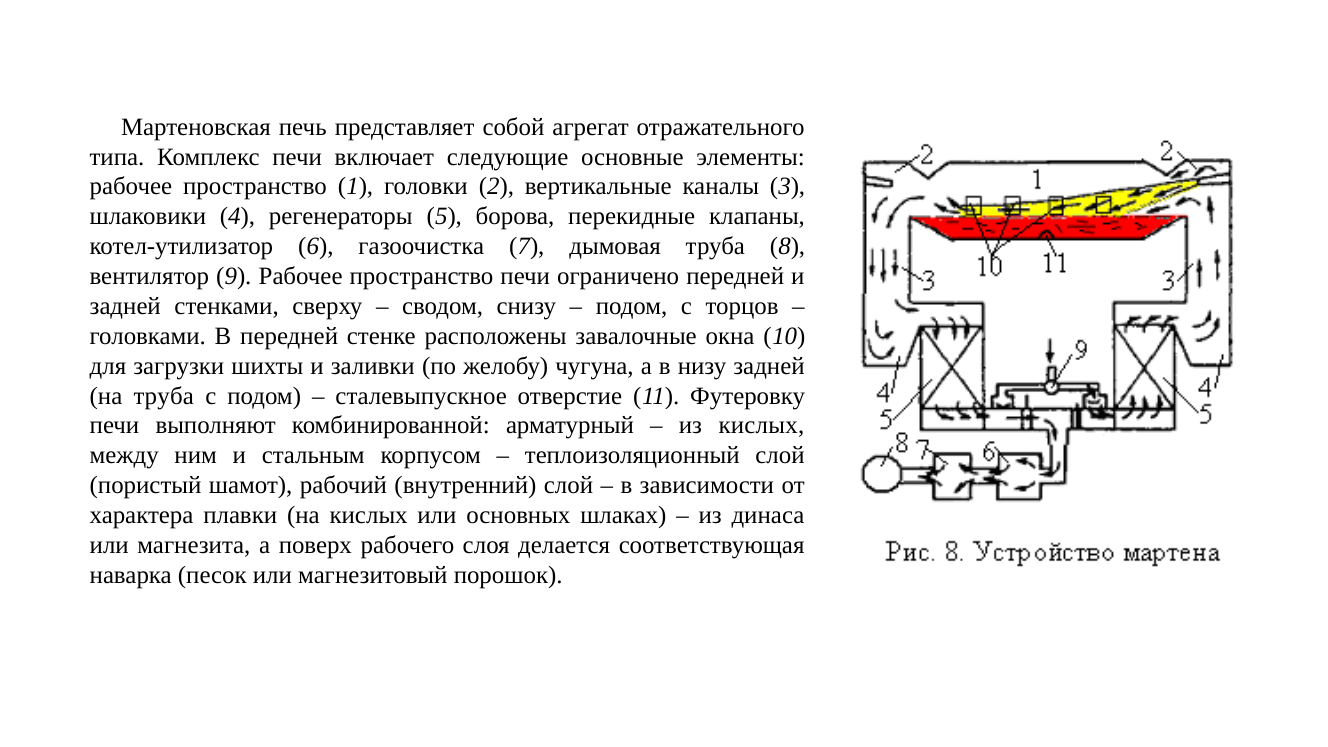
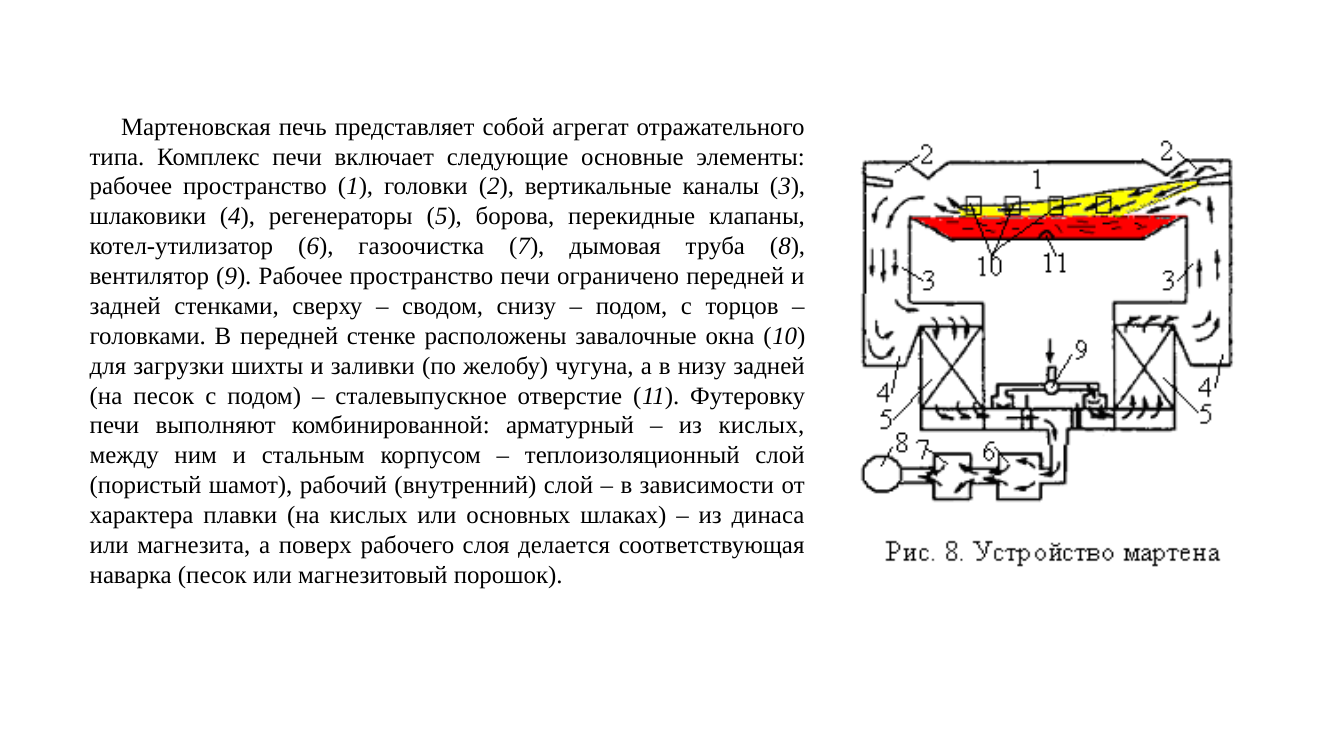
на труба: труба -> песок
